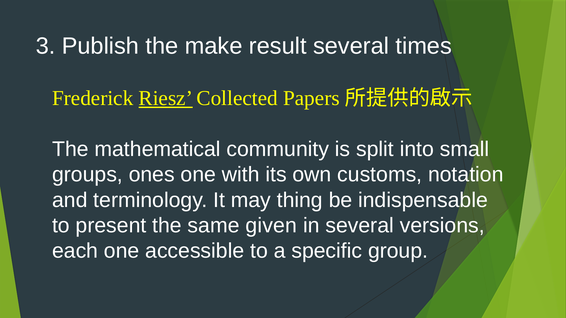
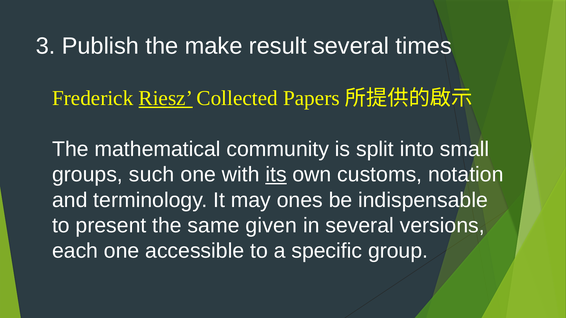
ones: ones -> such
its underline: none -> present
thing: thing -> ones
